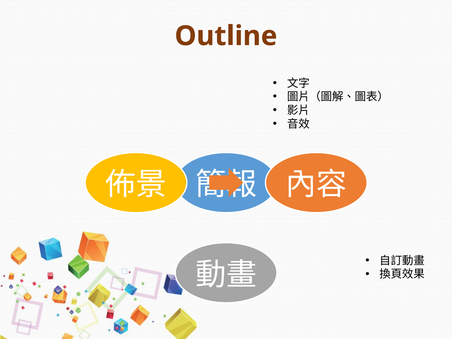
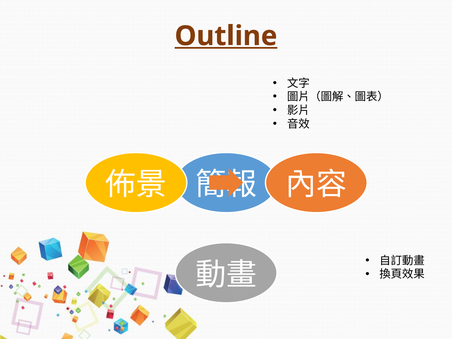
Outline underline: none -> present
